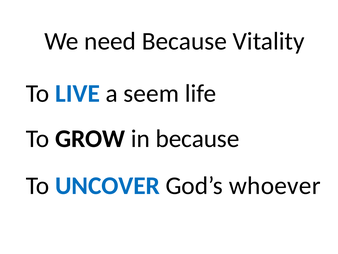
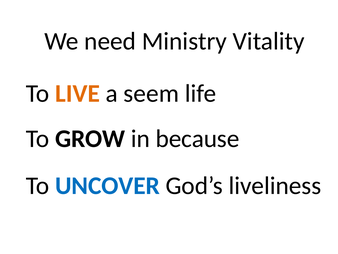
need Because: Because -> Ministry
LIVE colour: blue -> orange
whoever: whoever -> liveliness
